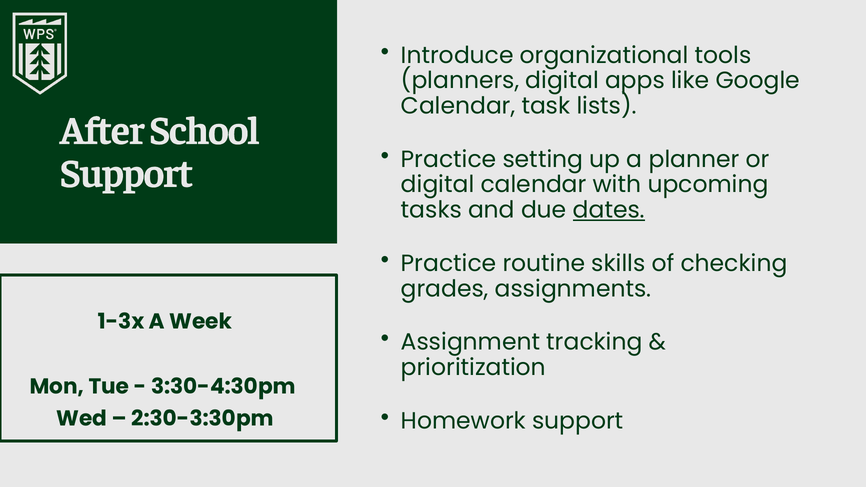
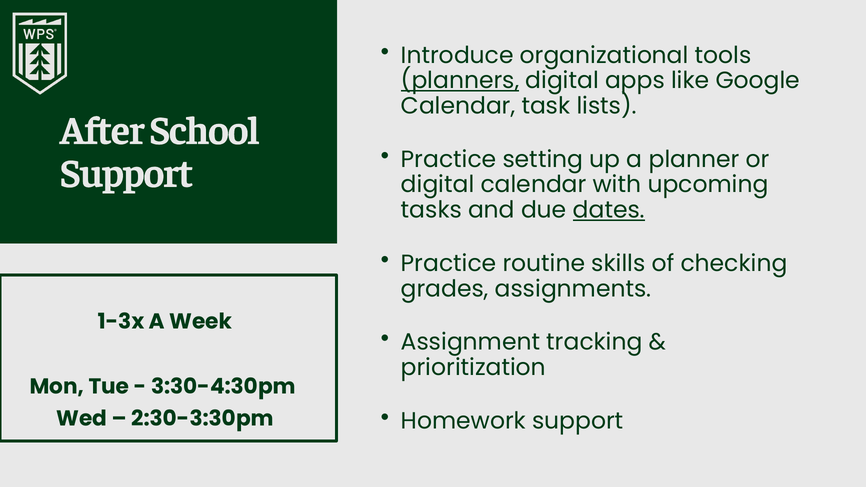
planners underline: none -> present
